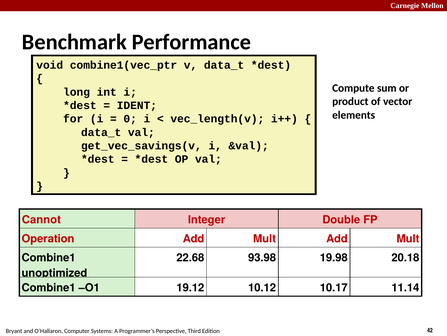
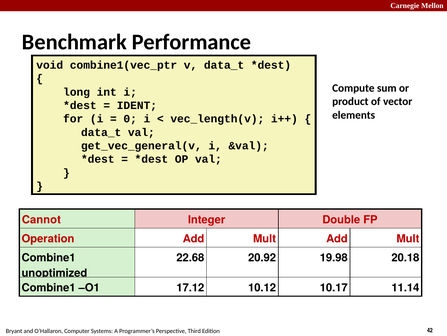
get_vec_savings(v: get_vec_savings(v -> get_vec_general(v
93.98: 93.98 -> 20.92
19.12: 19.12 -> 17.12
